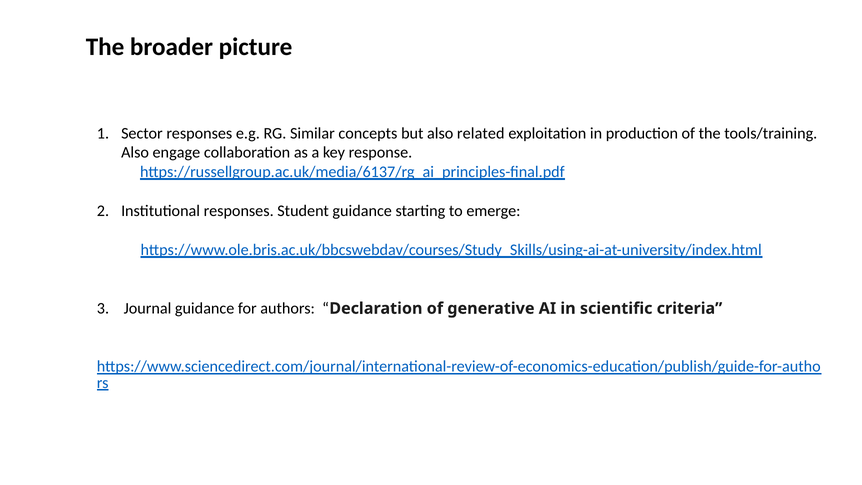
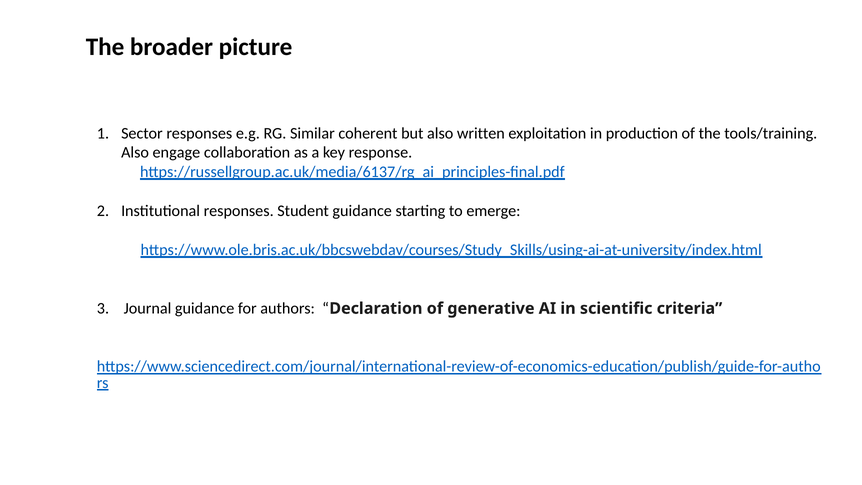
concepts: concepts -> coherent
related: related -> written
